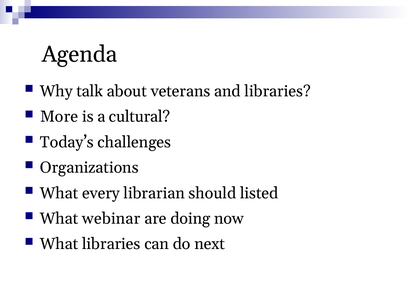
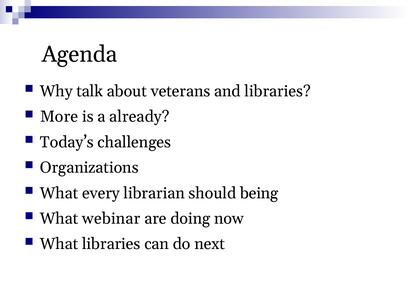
cultural: cultural -> already
listed: listed -> being
